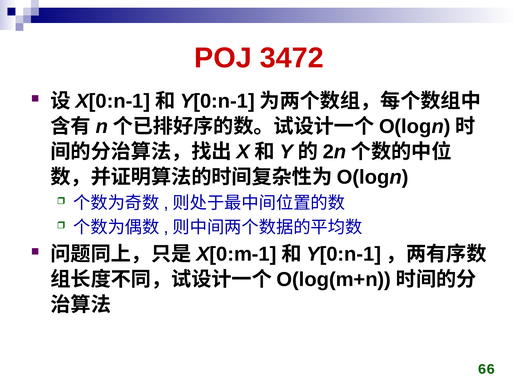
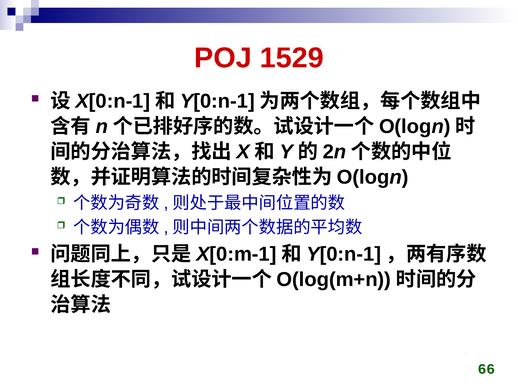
3472: 3472 -> 1529
